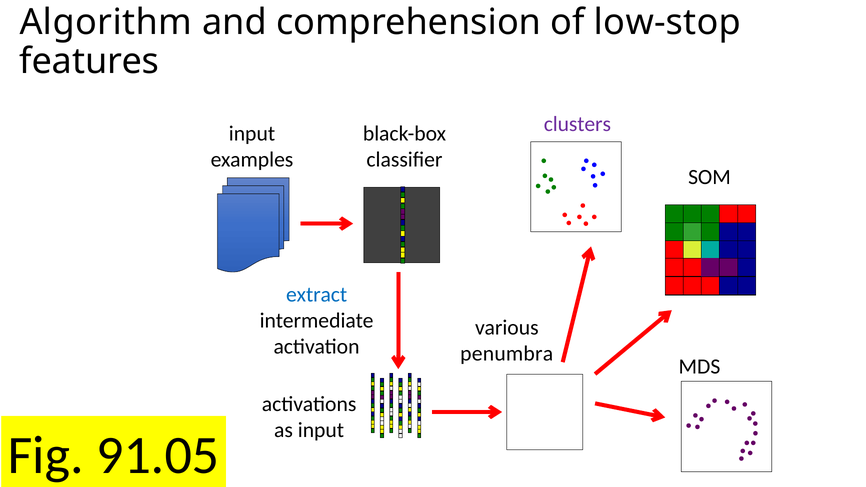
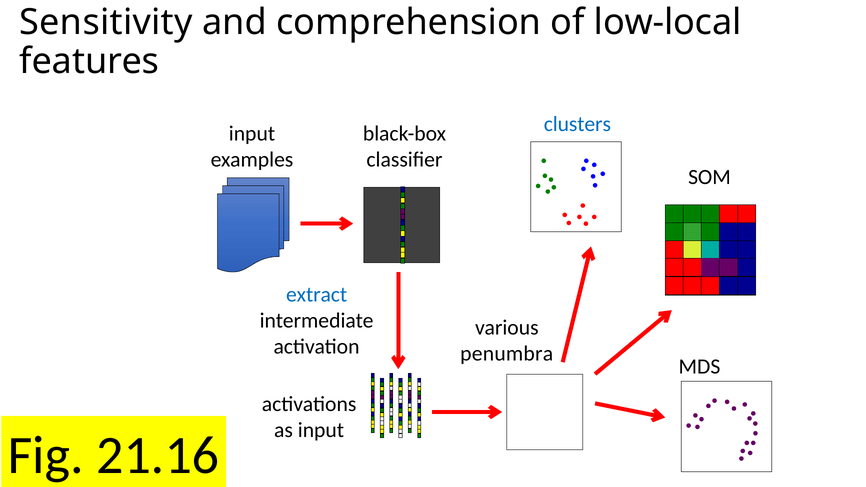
Algorithm: Algorithm -> Sensitivity
low-stop: low-stop -> low-local
clusters colour: purple -> blue
91.05: 91.05 -> 21.16
